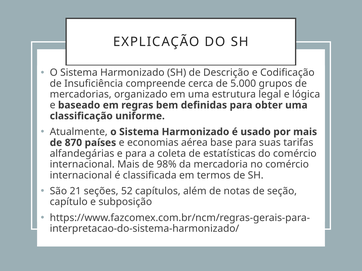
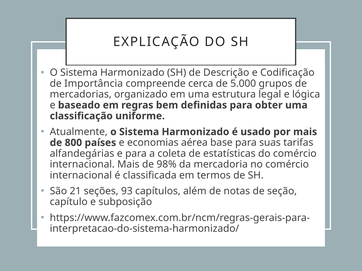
Insuficiência: Insuficiência -> Importância
870: 870 -> 800
52: 52 -> 93
